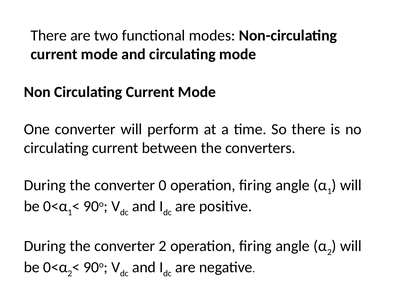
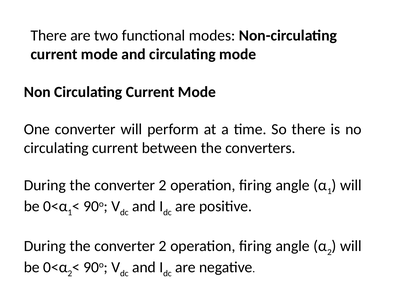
0 at (163, 185): 0 -> 2
